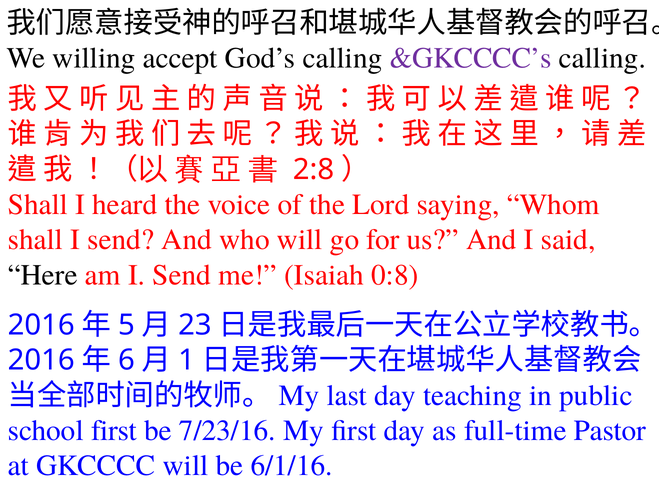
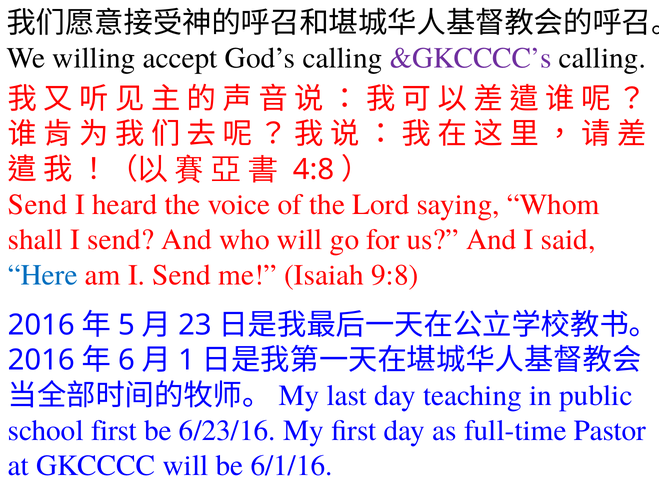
2:8: 2:8 -> 4:8
Shall at (38, 205): Shall -> Send
Here colour: black -> blue
0:8: 0:8 -> 9:8
7/23/16: 7/23/16 -> 6/23/16
